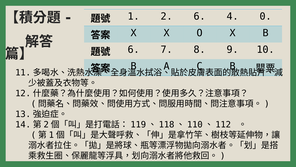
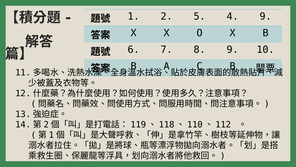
2 6: 6 -> 5
4 0: 0 -> 9
